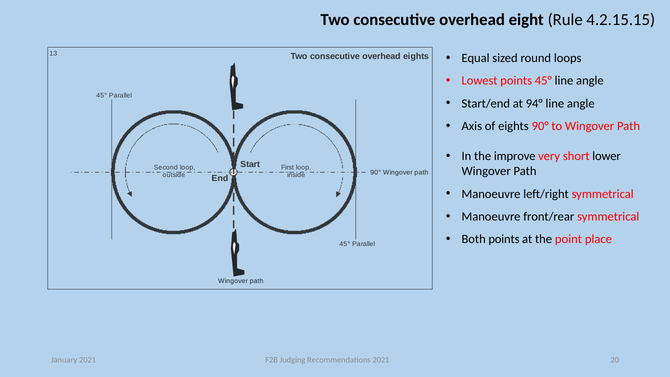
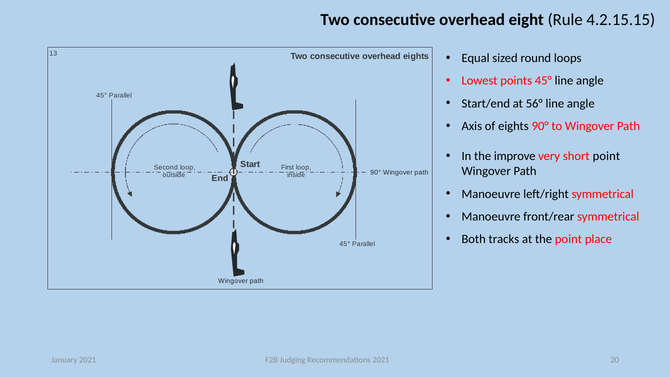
94°: 94° -> 56°
short lower: lower -> point
Both points: points -> tracks
